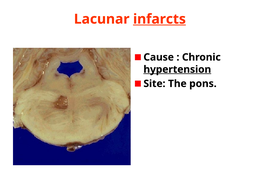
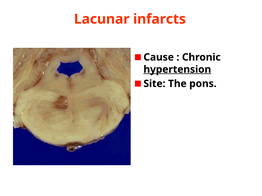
infarcts underline: present -> none
